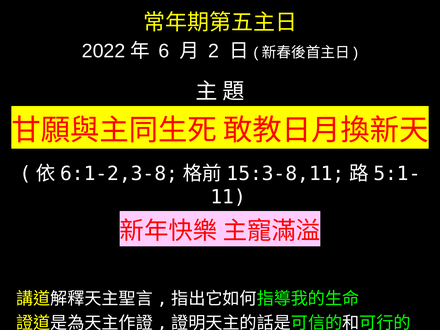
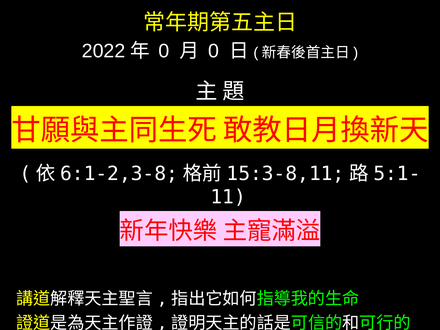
6 at (164, 51): 6 -> 0
2 at (214, 51): 2 -> 0
